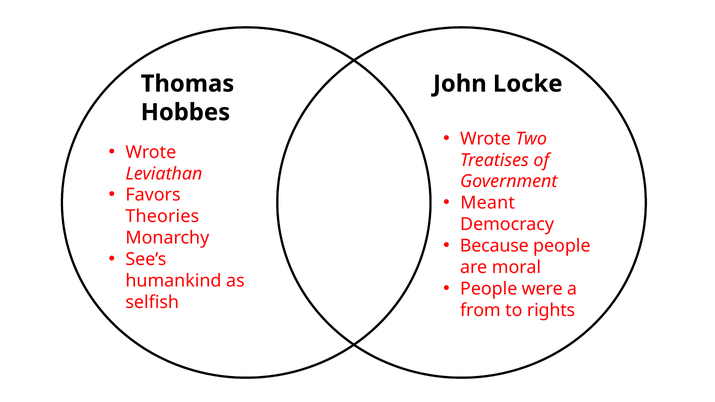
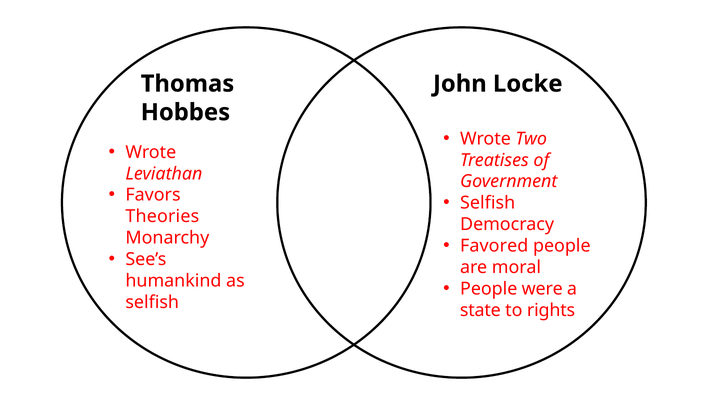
Meant at (488, 203): Meant -> Selfish
Because: Because -> Favored
from: from -> state
